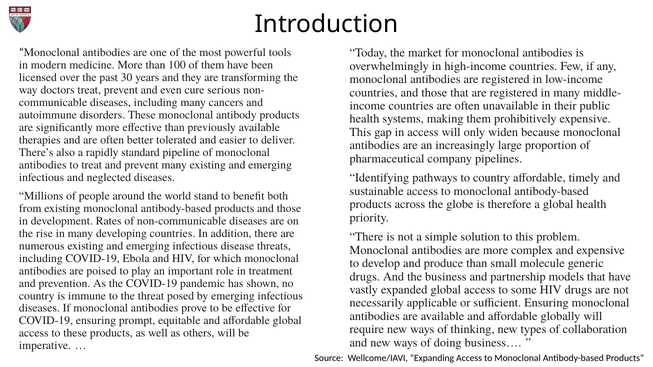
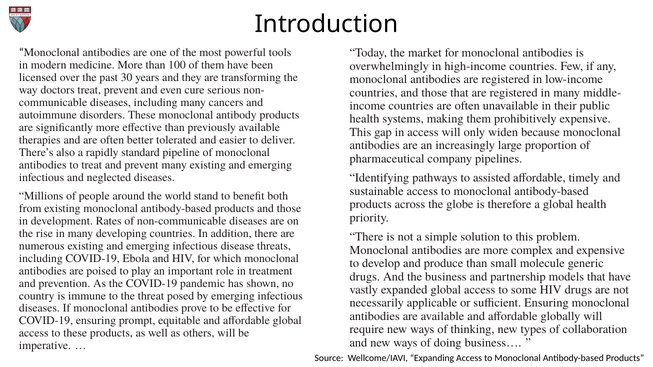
to country: country -> assisted
